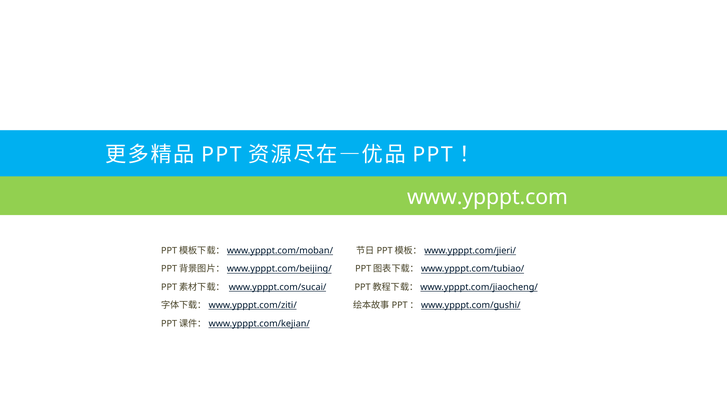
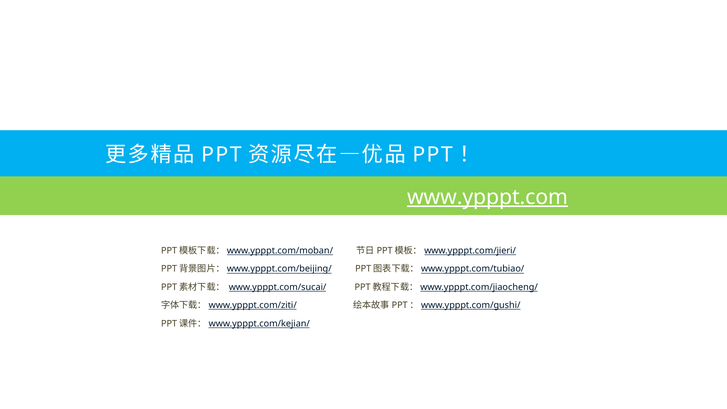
www.ypppt.com underline: none -> present
